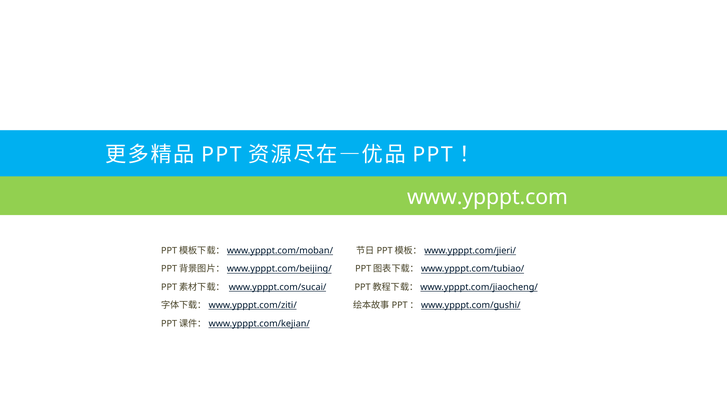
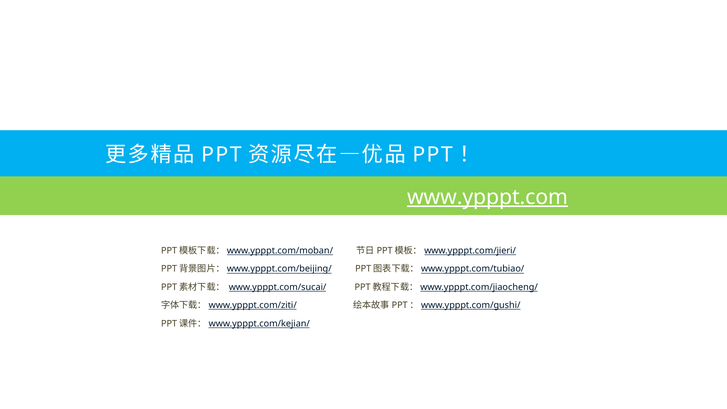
www.ypppt.com underline: none -> present
